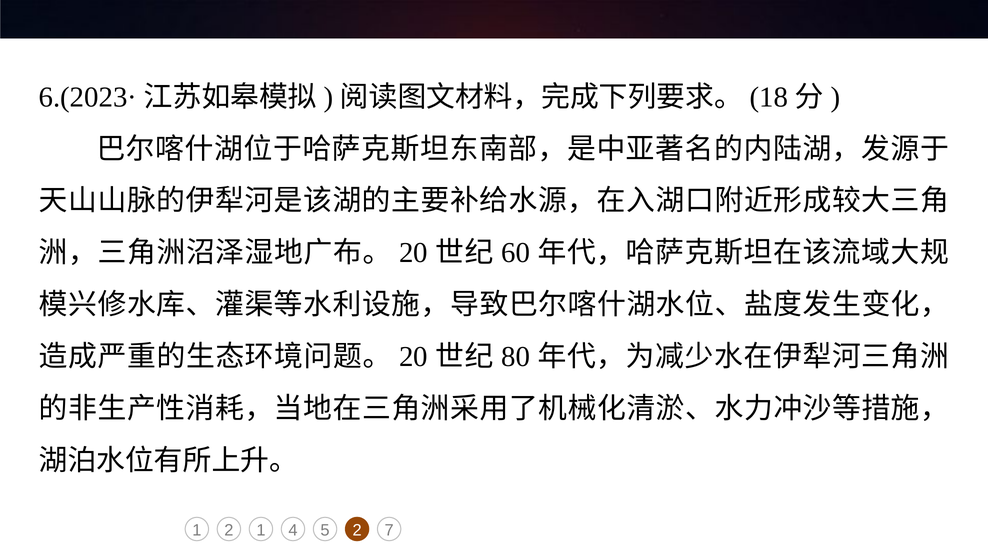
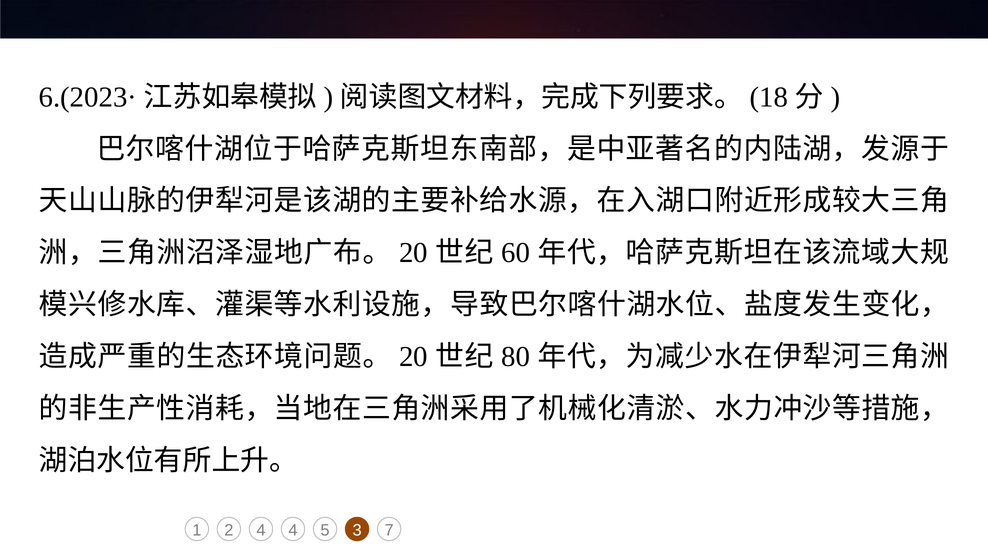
2 1: 1 -> 4
5 2: 2 -> 3
